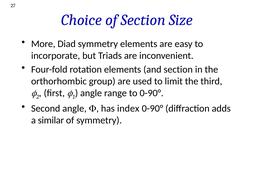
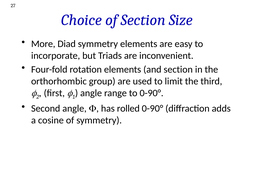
index: index -> rolled
similar: similar -> cosine
